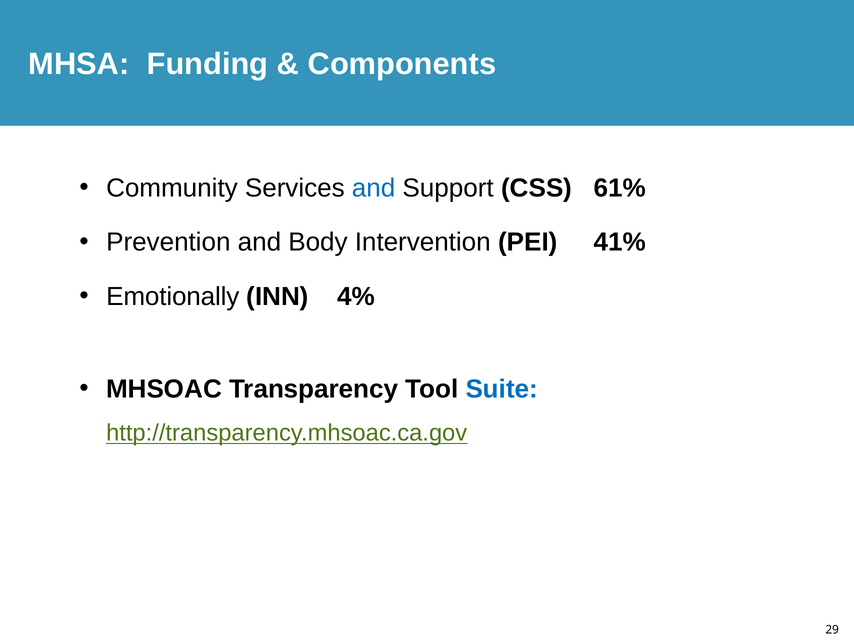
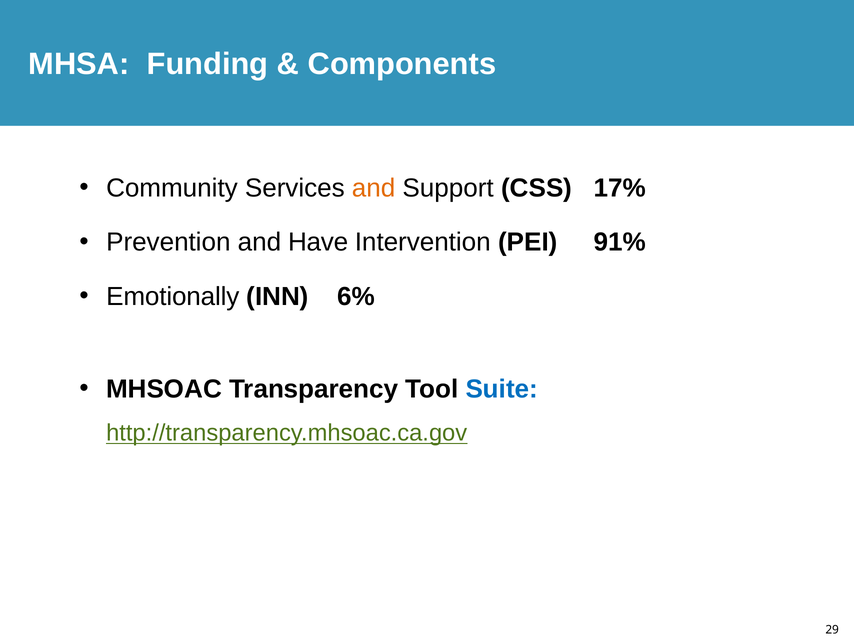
and at (374, 188) colour: blue -> orange
61%: 61% -> 17%
Body: Body -> Have
41%: 41% -> 91%
4%: 4% -> 6%
